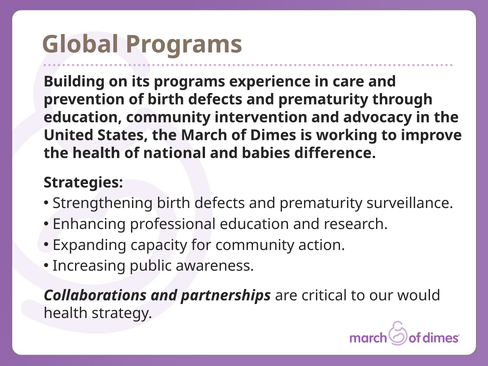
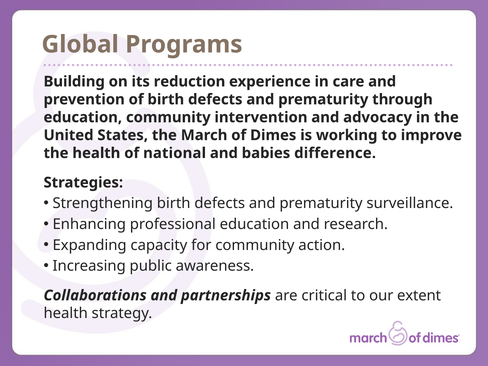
its programs: programs -> reduction
would: would -> extent
